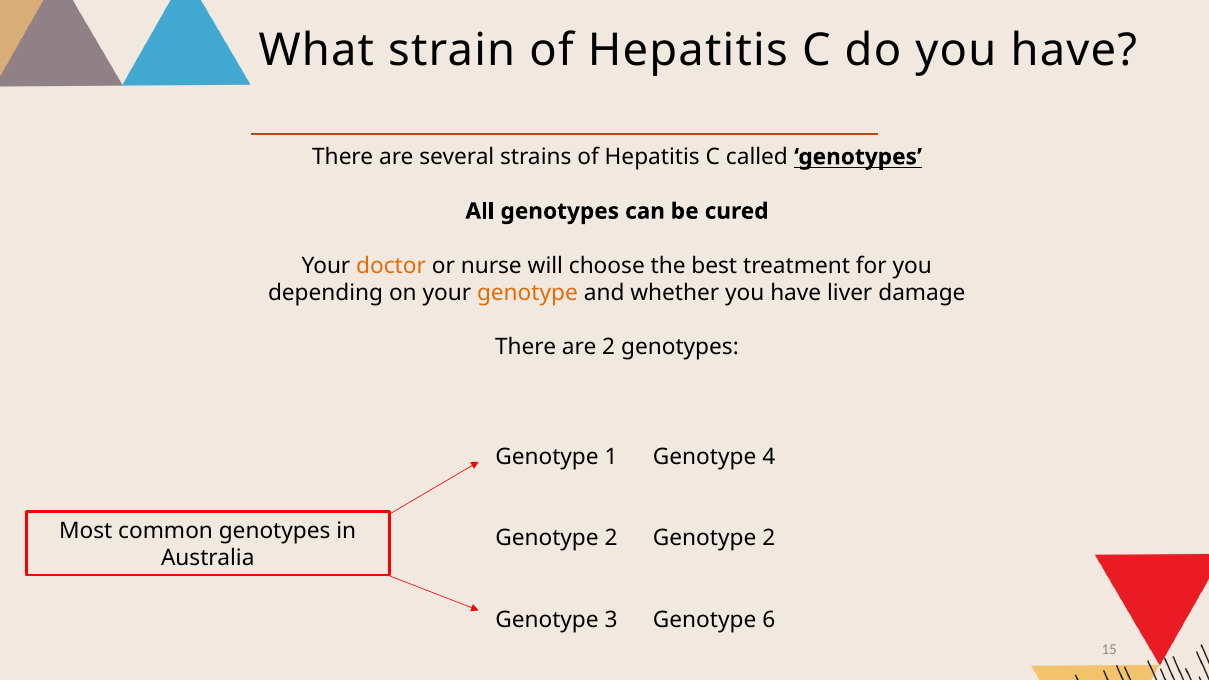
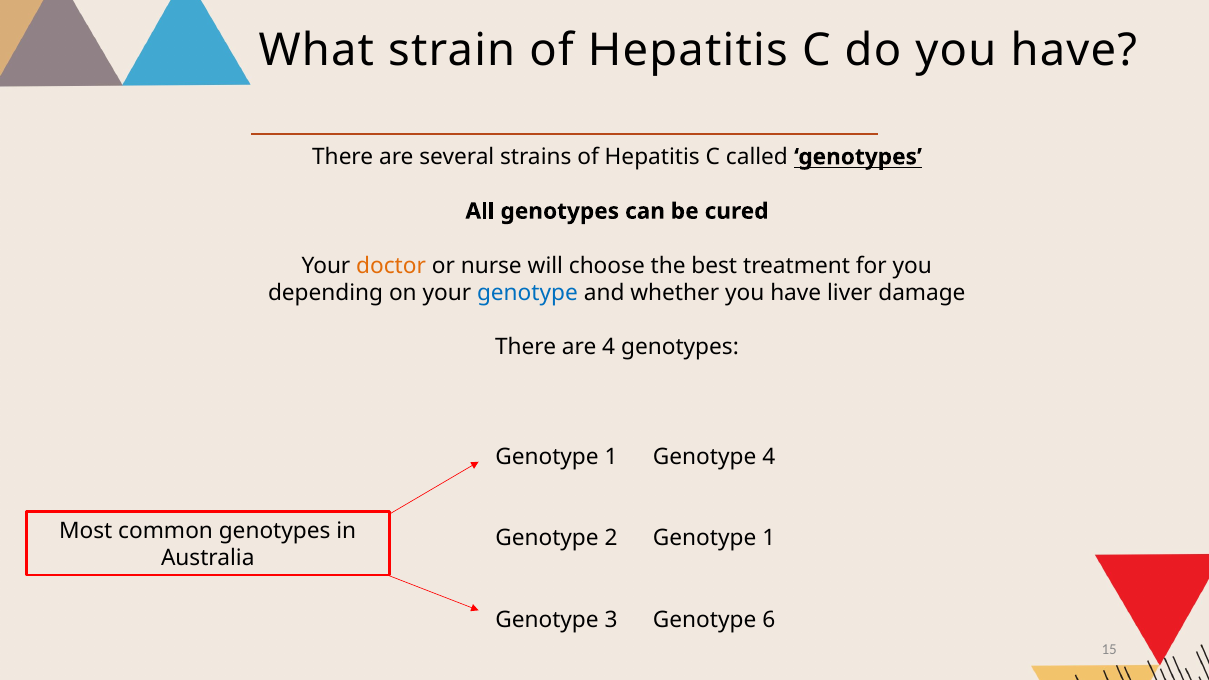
genotype at (527, 293) colour: orange -> blue
are 2: 2 -> 4
2 Genotype 2: 2 -> 1
